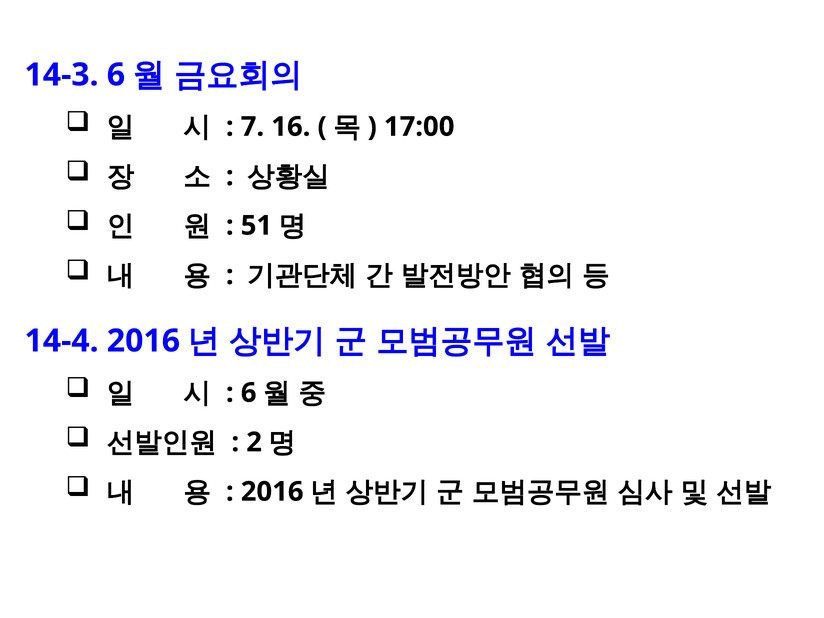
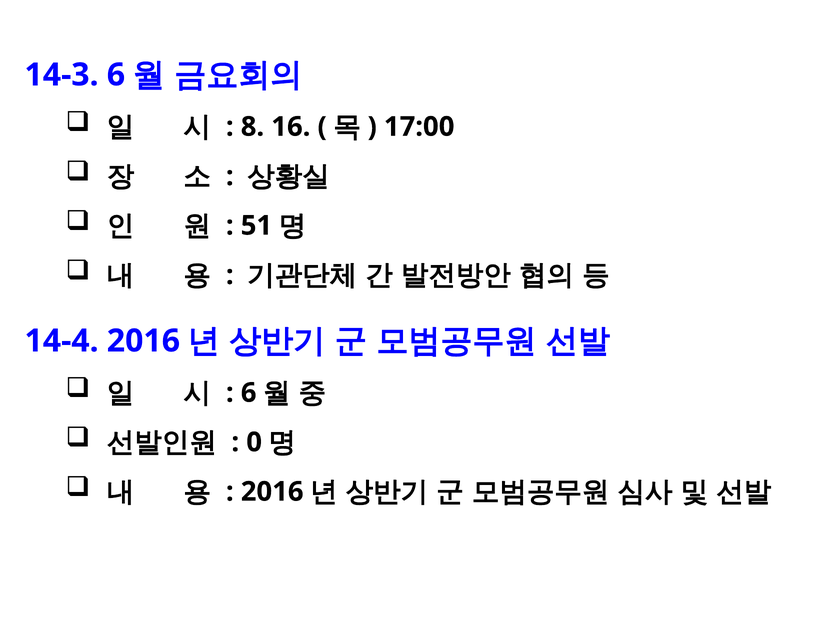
7: 7 -> 8
2: 2 -> 0
